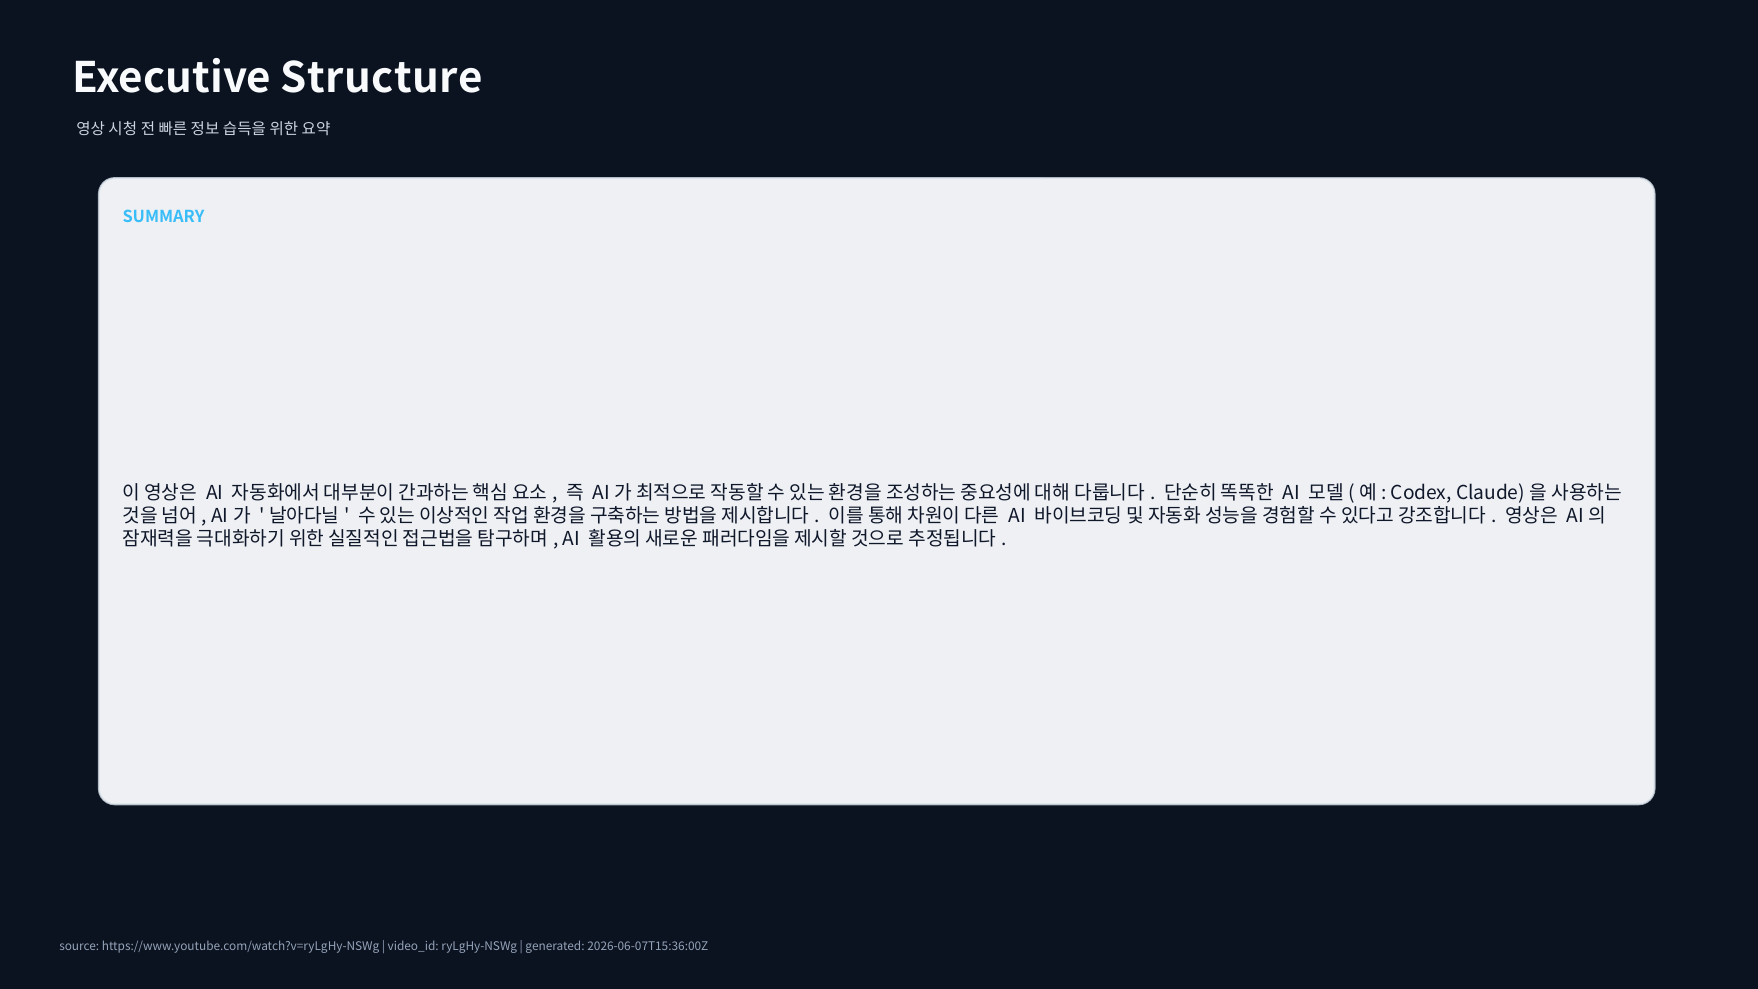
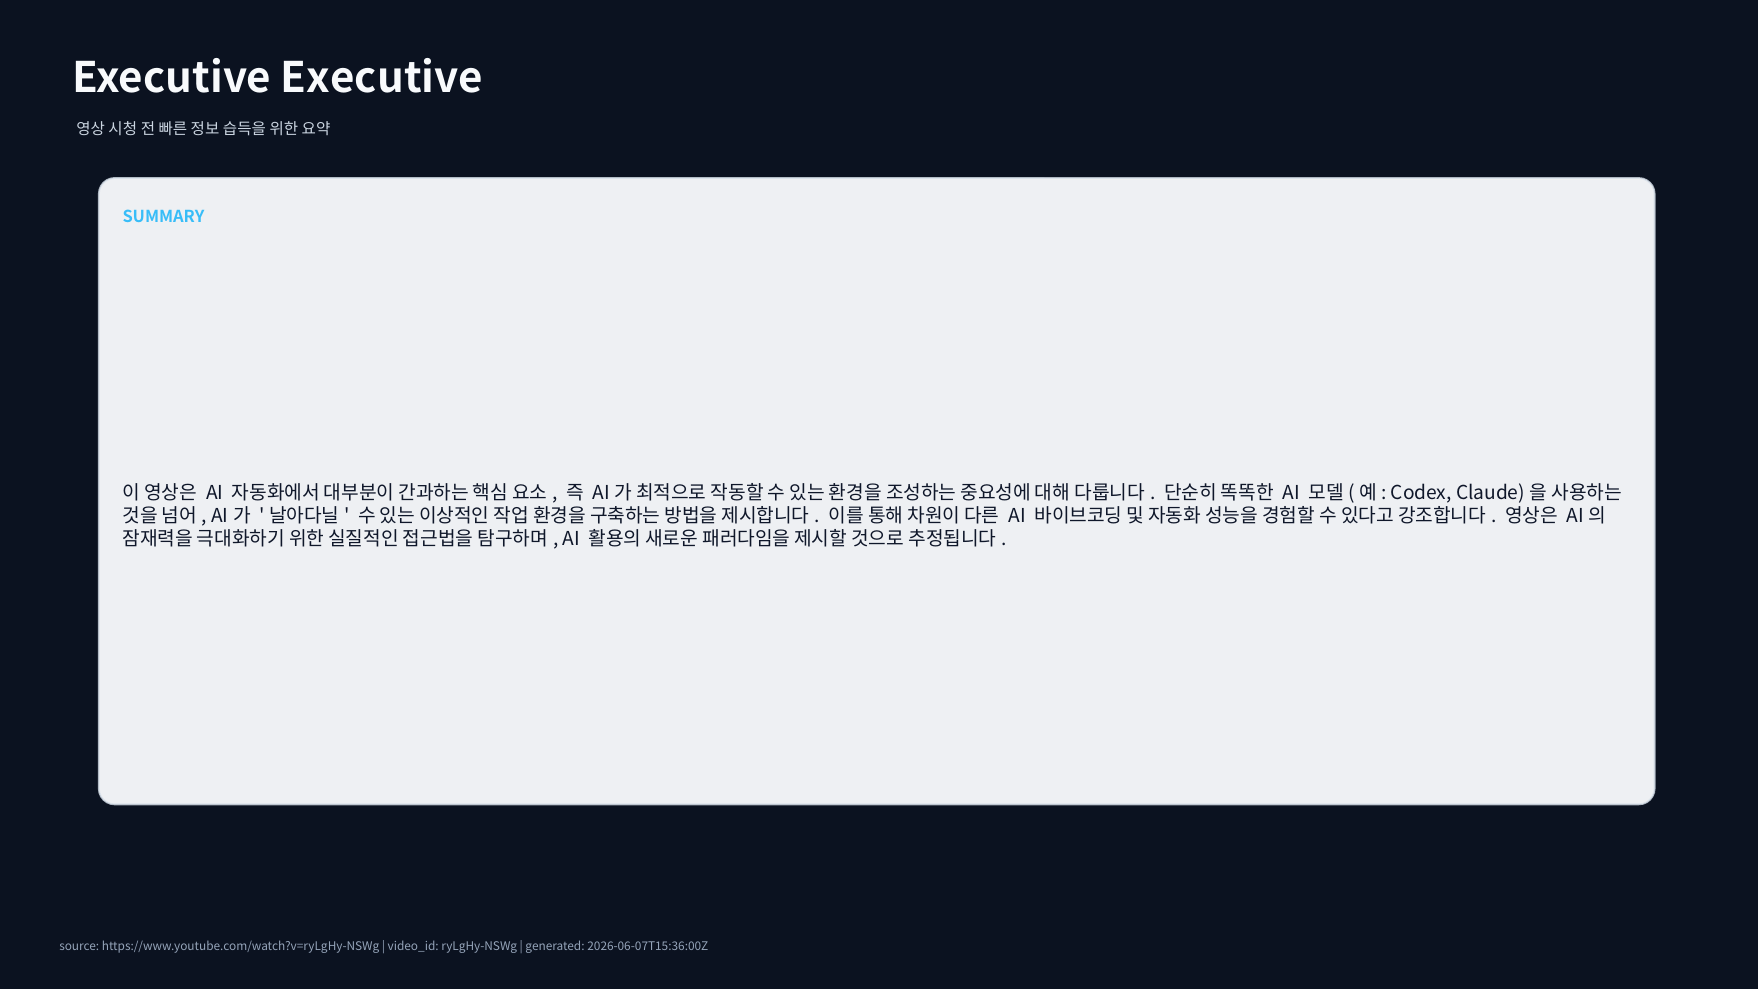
Executive Structure: Structure -> Executive
